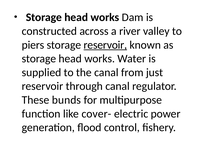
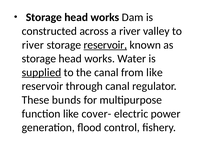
piers at (33, 45): piers -> river
supplied underline: none -> present
from just: just -> like
